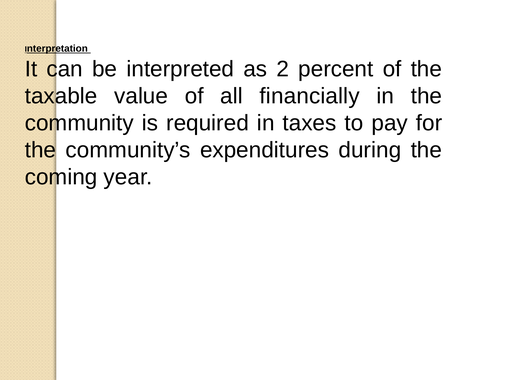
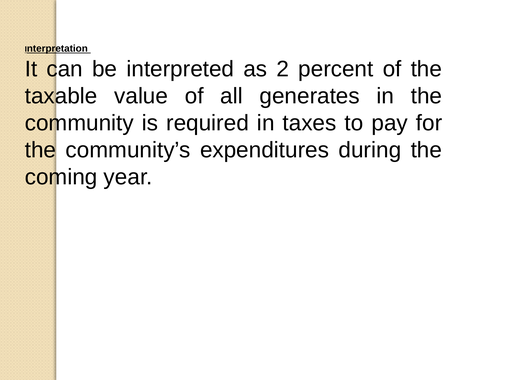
financially: financially -> generates
